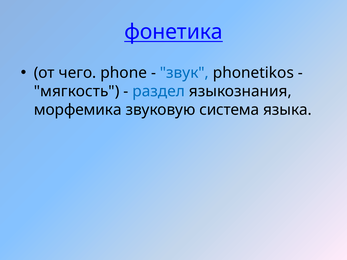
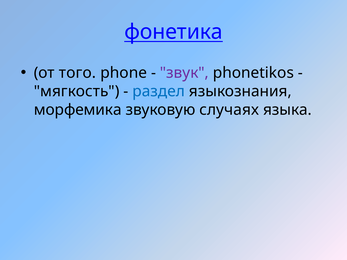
чего: чего -> того
звук colour: blue -> purple
система: система -> случаях
